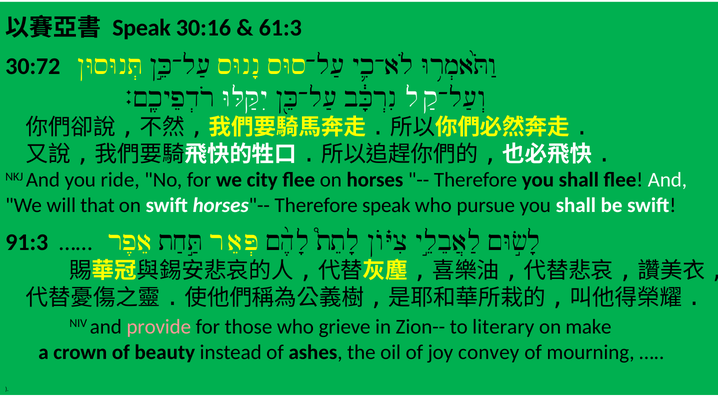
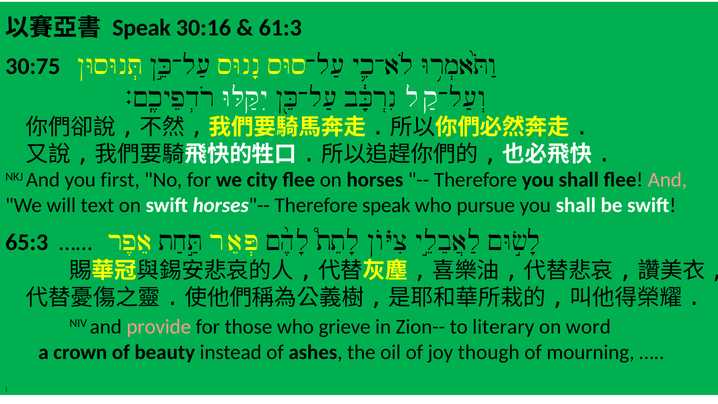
30:72: 30:72 -> 30:75
ride: ride -> first
And at (667, 180) colour: white -> pink
that: that -> text
91:3: 91:3 -> 65:3
make: make -> word
convey: convey -> though
